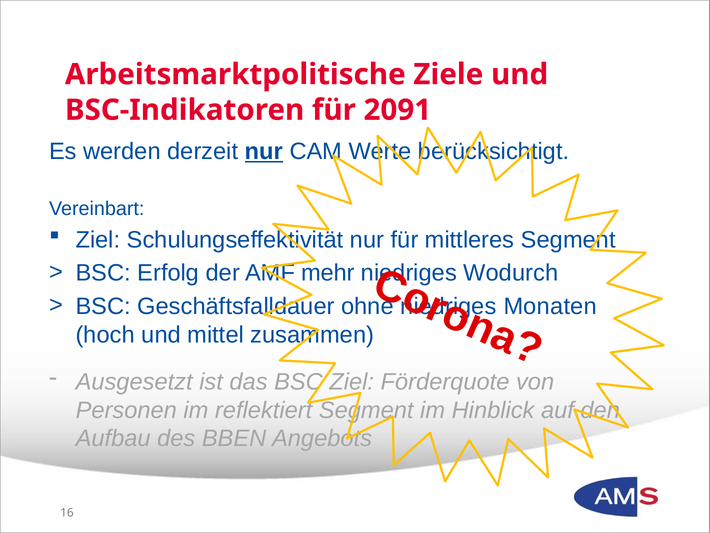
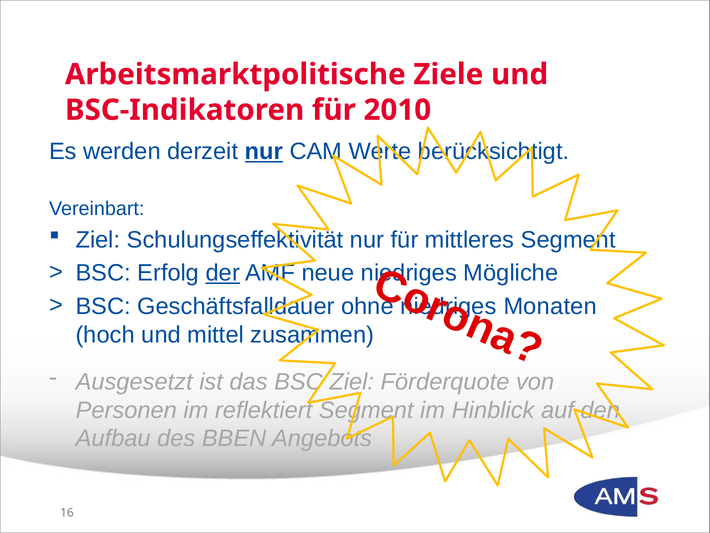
2091: 2091 -> 2010
der underline: none -> present
mehr: mehr -> neue
Wodurch: Wodurch -> Mögliche
